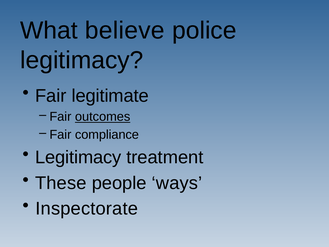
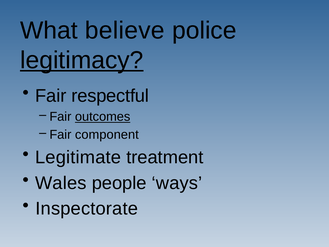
legitimacy at (82, 60) underline: none -> present
legitimate: legitimate -> respectful
compliance: compliance -> component
Legitimacy at (78, 157): Legitimacy -> Legitimate
These: These -> Wales
